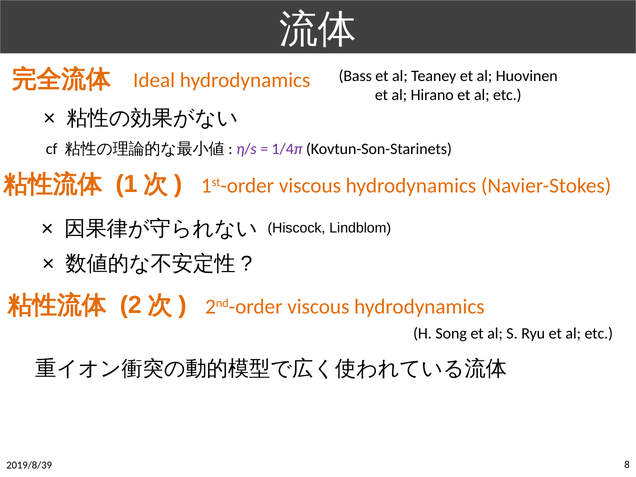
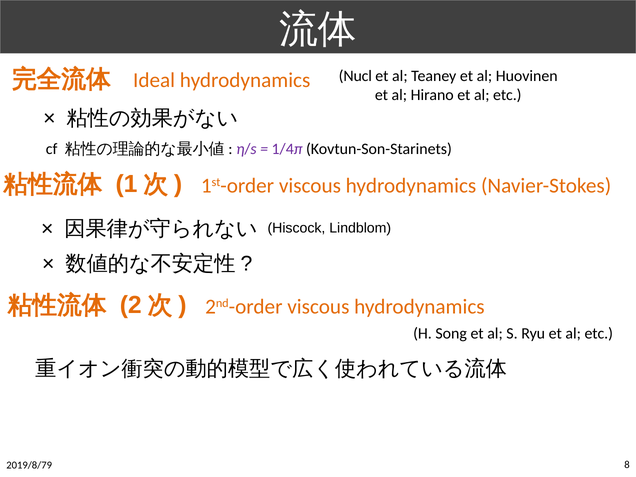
Bass: Bass -> Nucl
2019/8/39: 2019/8/39 -> 2019/8/79
